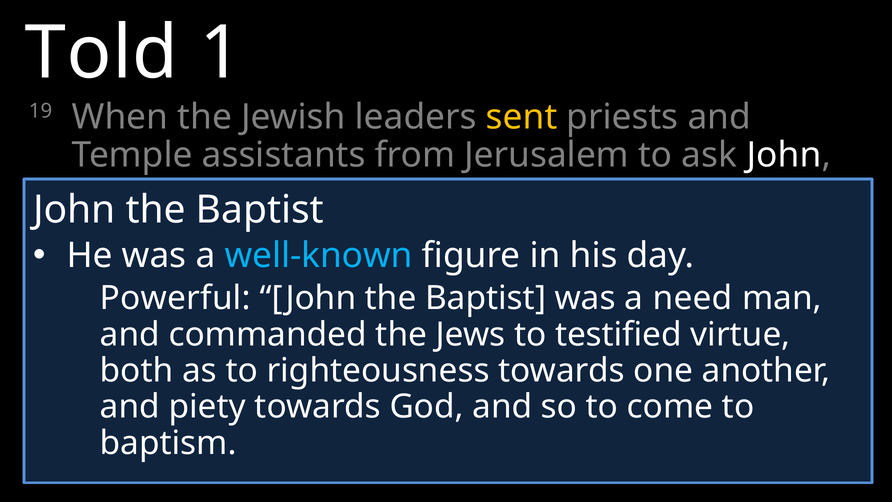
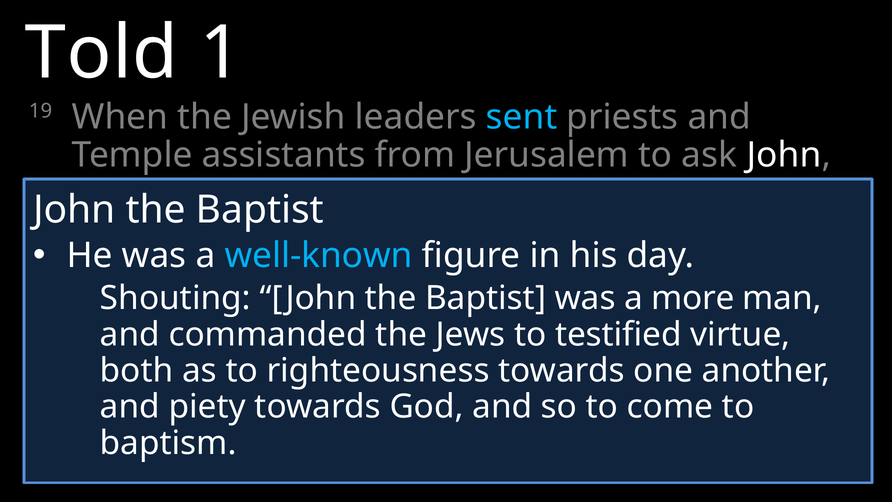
sent colour: yellow -> light blue
Powerful: Powerful -> Shouting
need: need -> more
